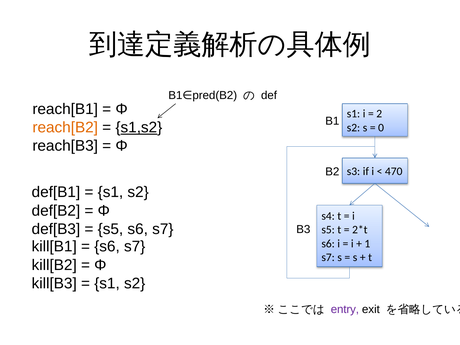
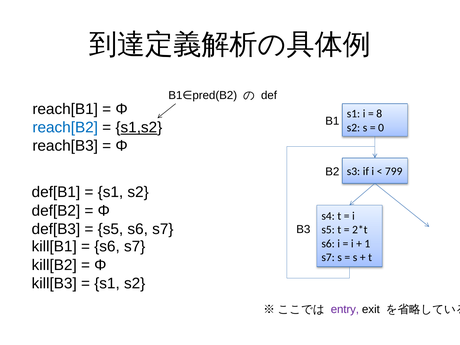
2: 2 -> 8
reach[B2 colour: orange -> blue
470: 470 -> 799
